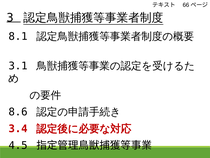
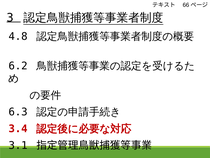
8.1: 8.1 -> 4.8
3.1: 3.1 -> 6.2
8.6: 8.6 -> 6.3
4.5: 4.5 -> 3.1
